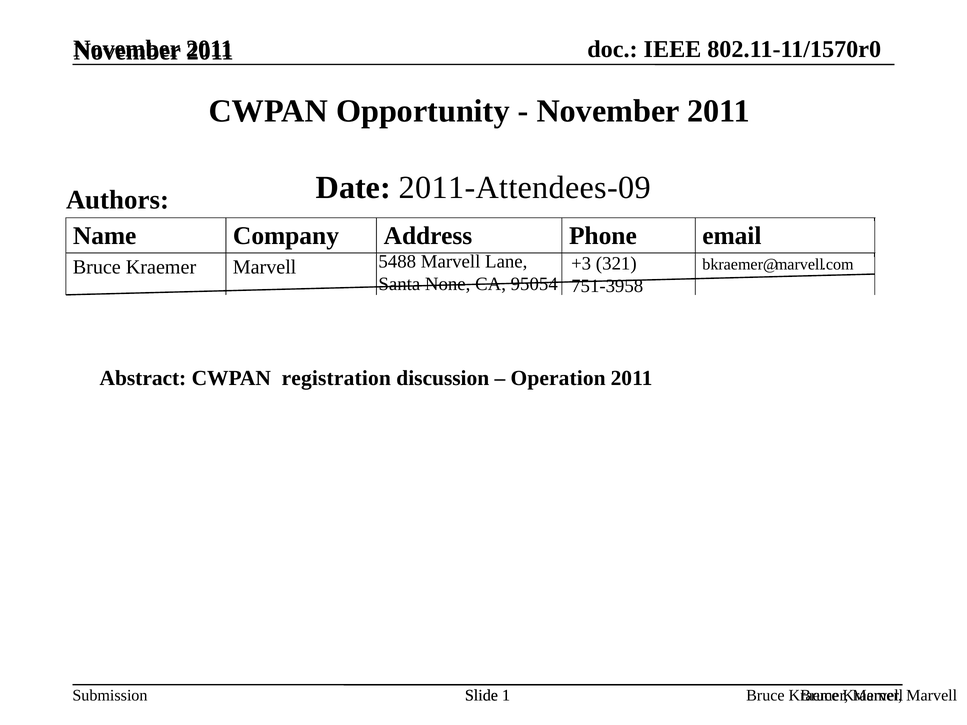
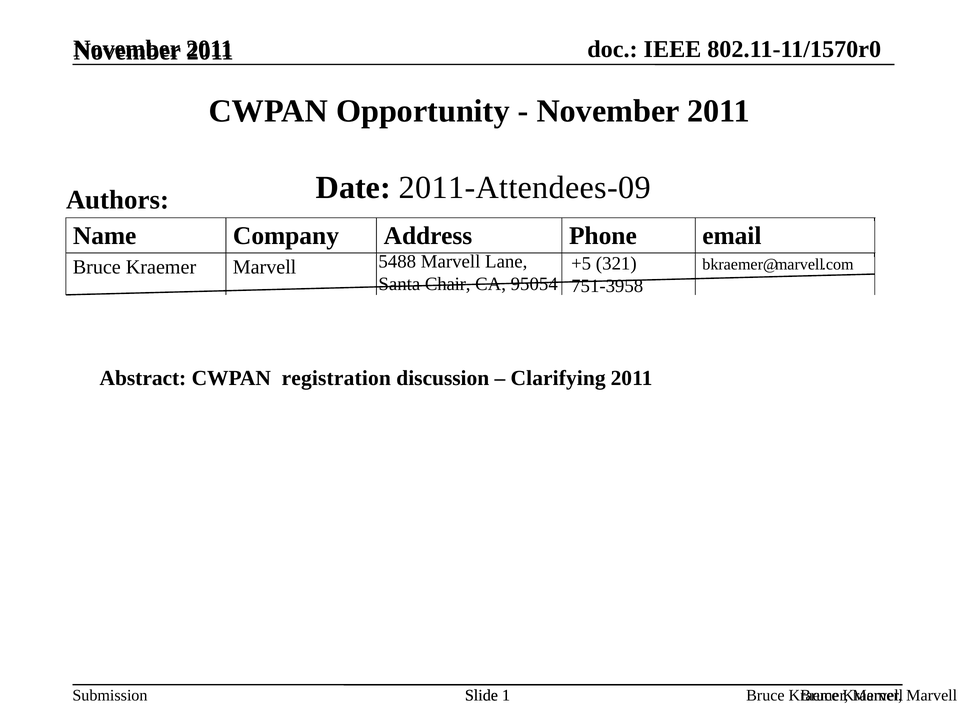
+3: +3 -> +5
None: None -> Chair
Operation: Operation -> Clarifying
